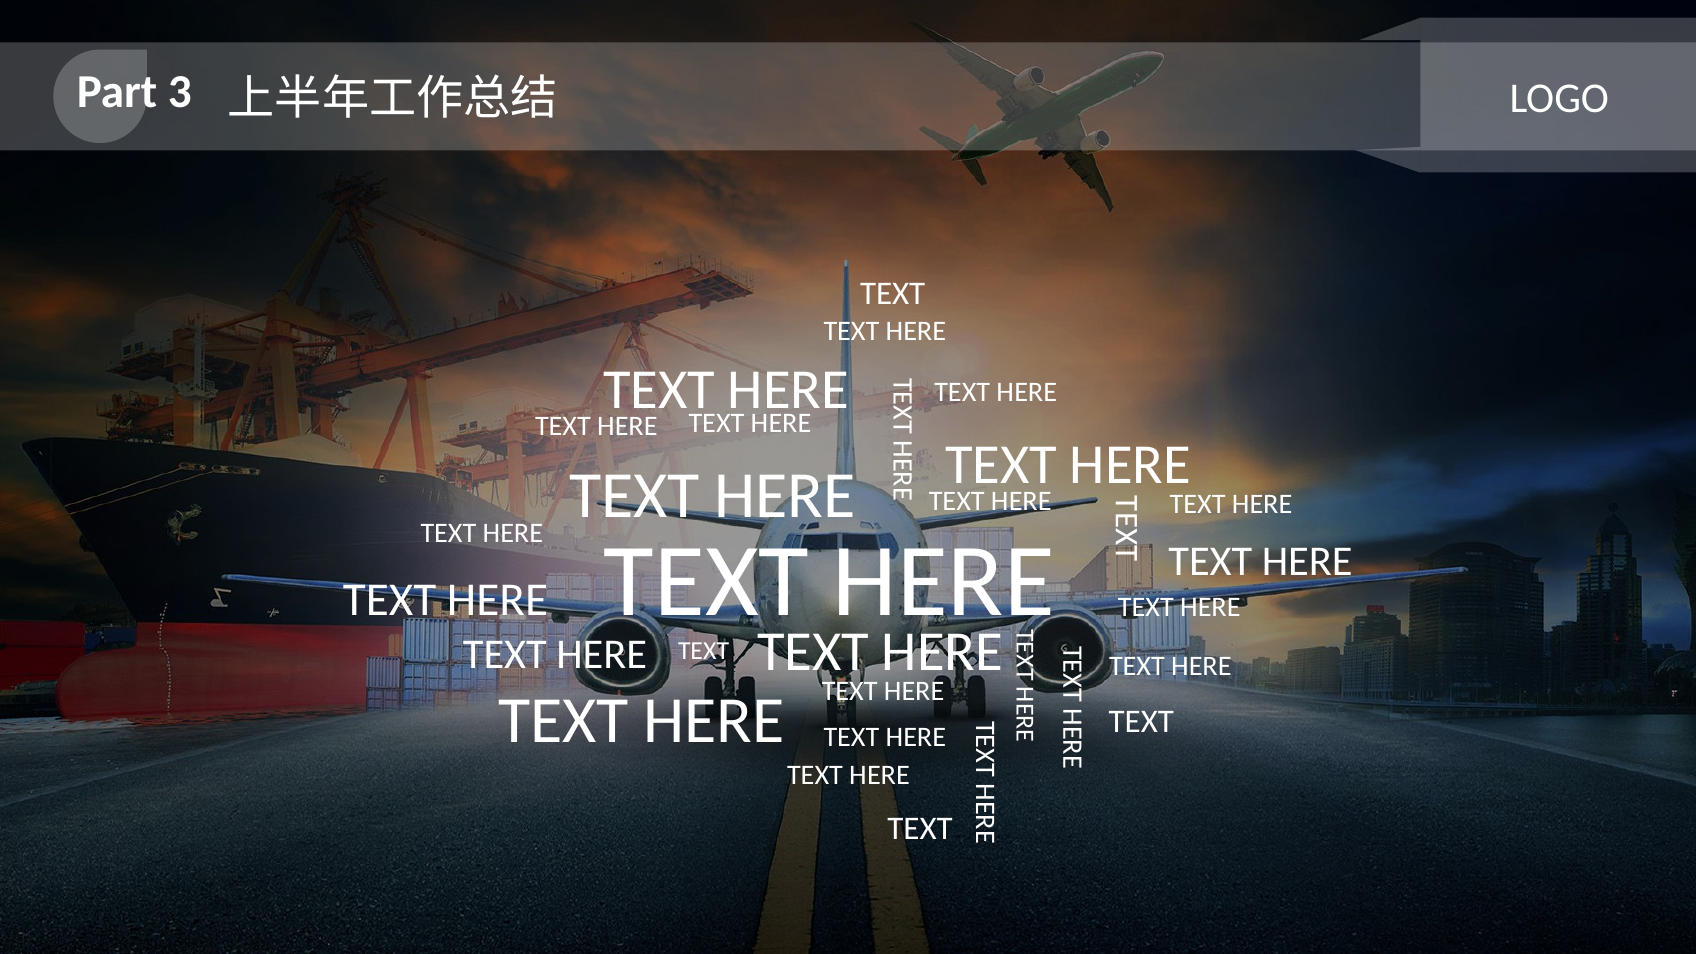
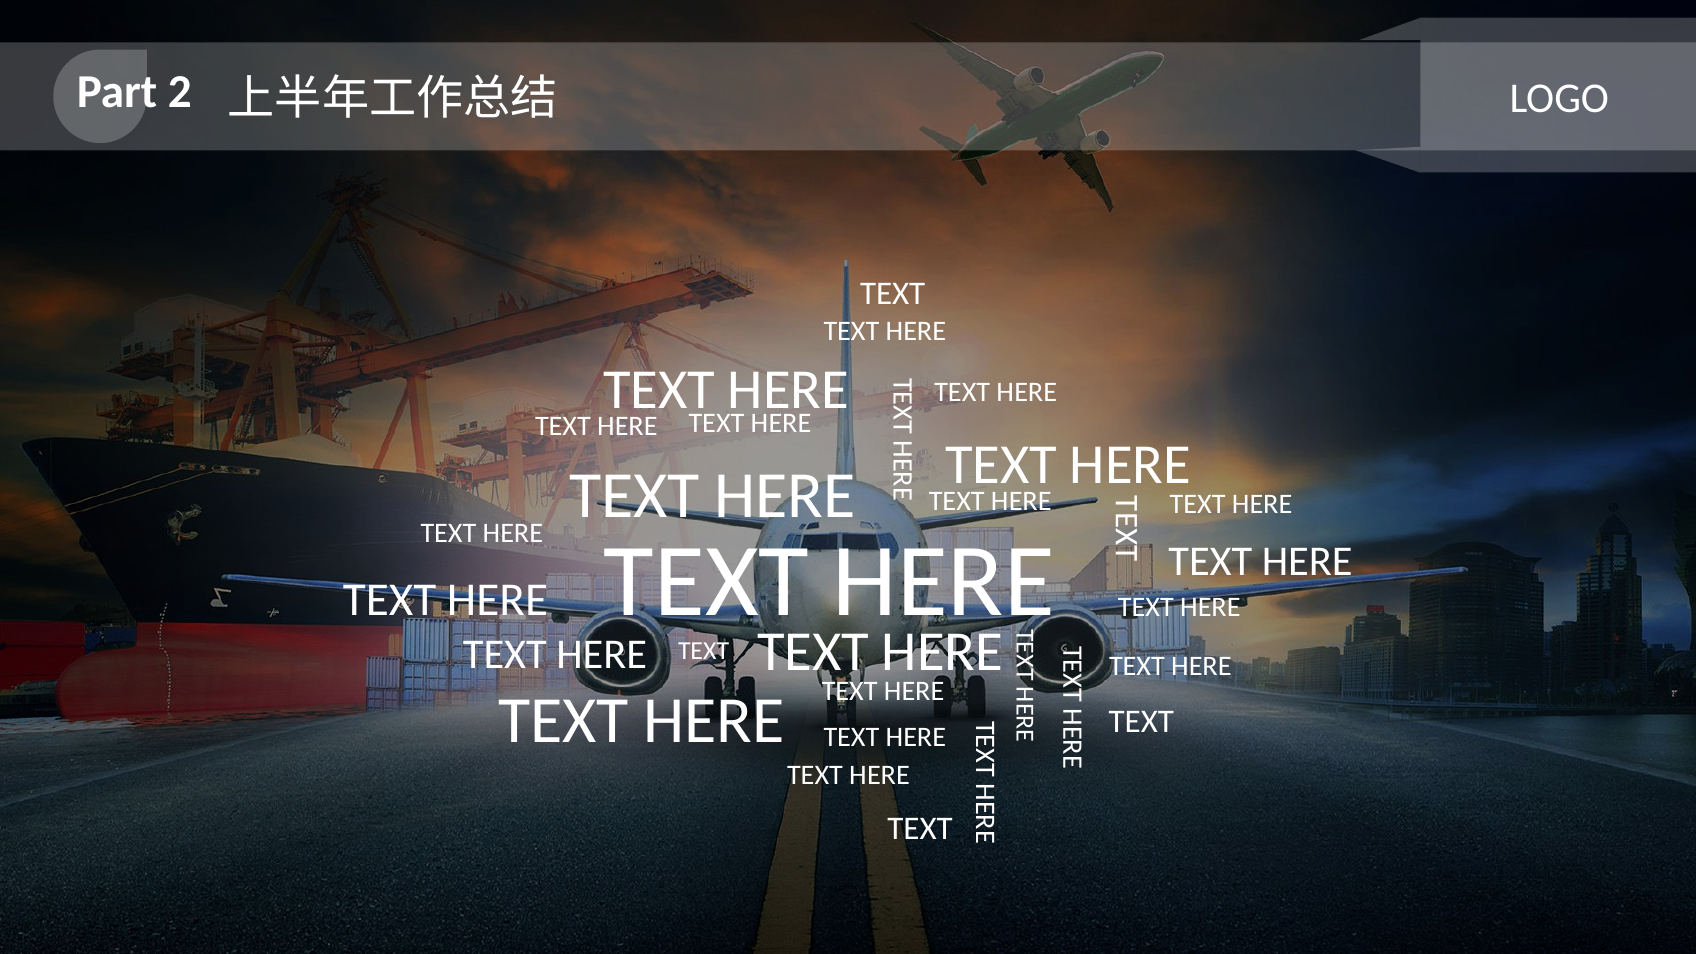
3: 3 -> 2
